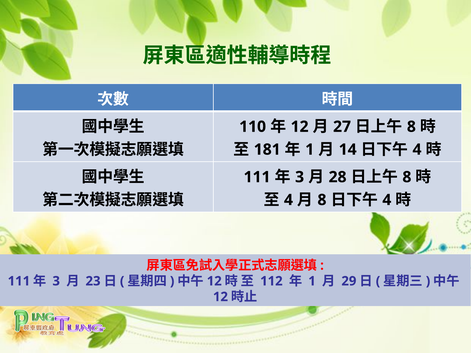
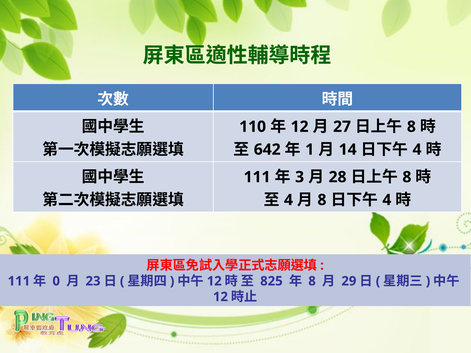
181: 181 -> 642
3 at (56, 281): 3 -> 0
112: 112 -> 825
1 at (312, 281): 1 -> 8
